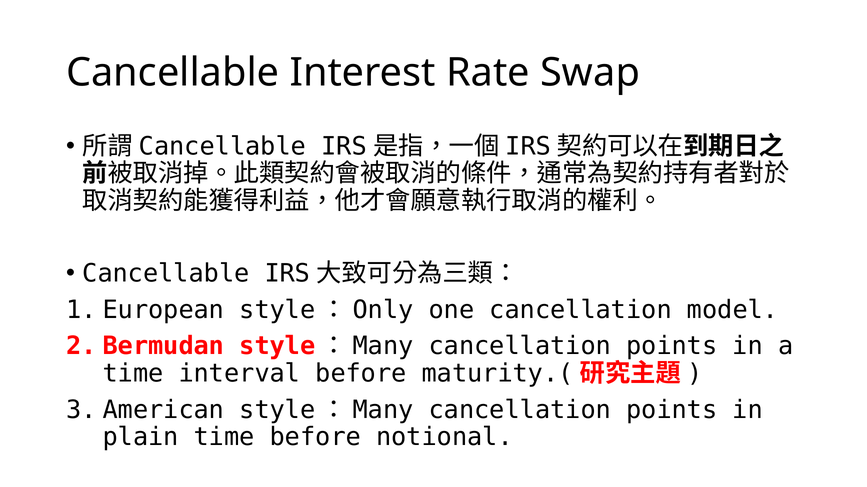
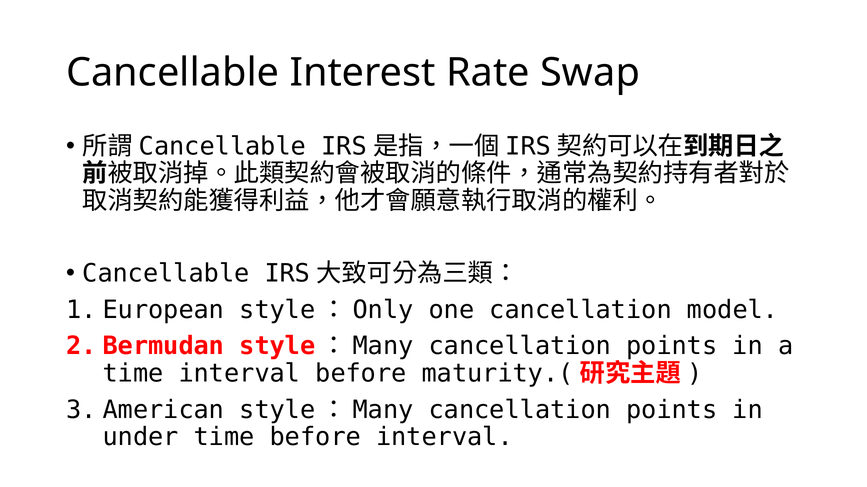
plain: plain -> under
before notional: notional -> interval
